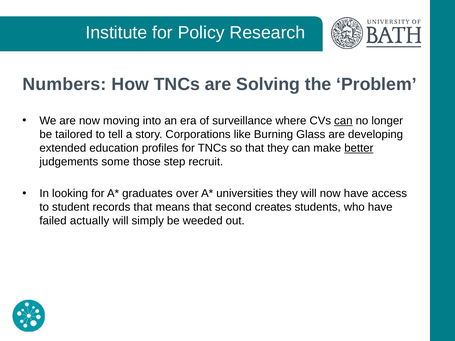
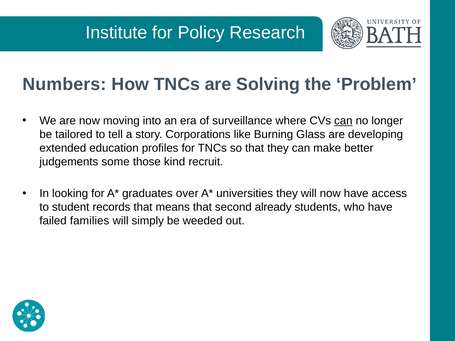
better underline: present -> none
step: step -> kind
creates: creates -> already
actually: actually -> families
